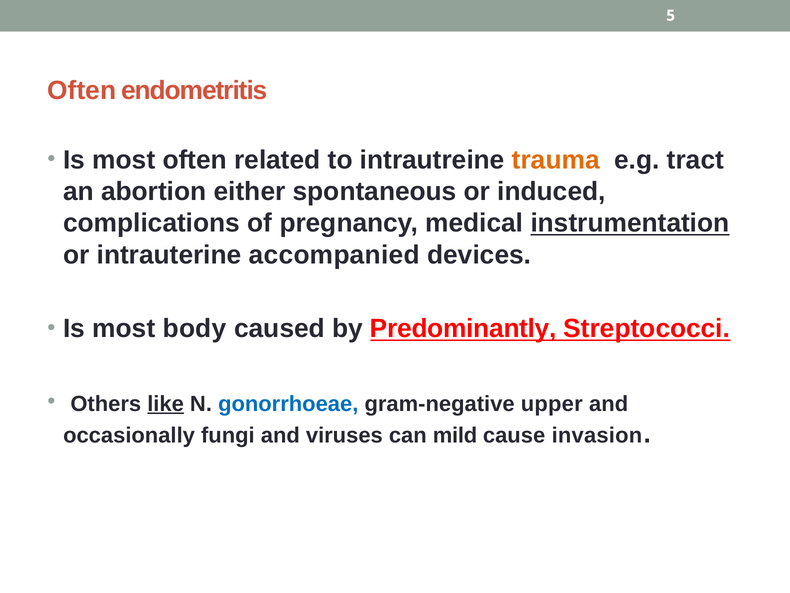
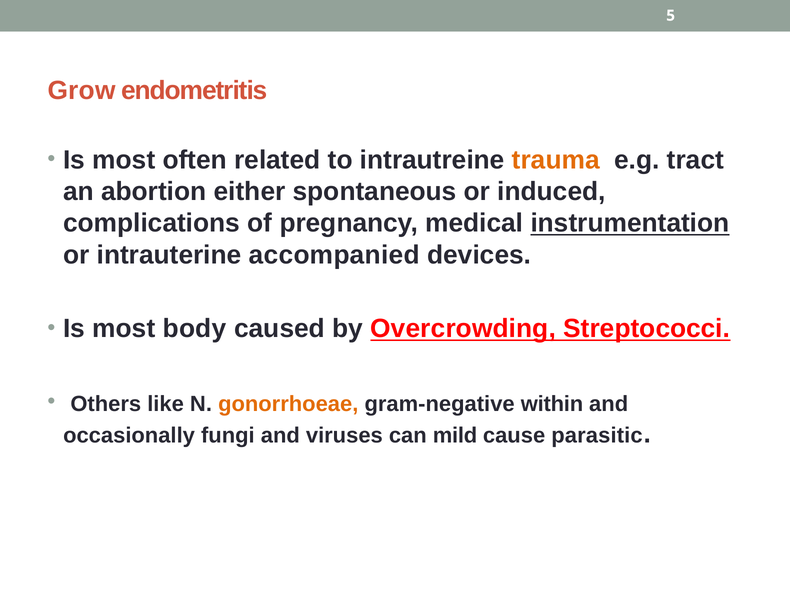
Often at (82, 91): Often -> Grow
Predominantly: Predominantly -> Overcrowding
like underline: present -> none
gonorrhoeae colour: blue -> orange
upper: upper -> within
invasion: invasion -> parasitic
